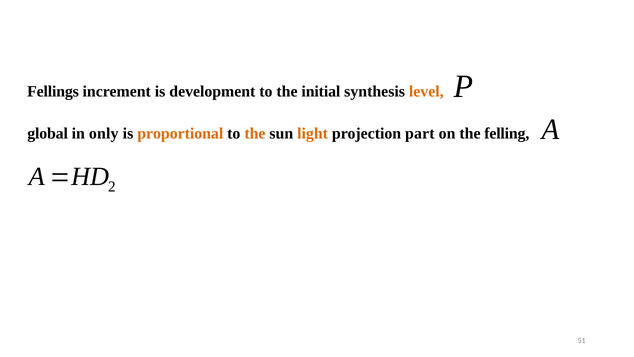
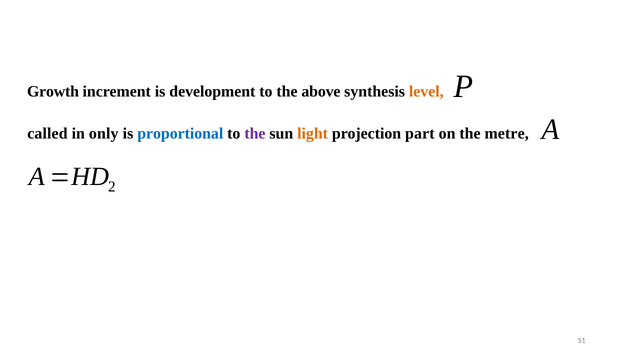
Fellings: Fellings -> Growth
initial: initial -> above
global: global -> called
proportional colour: orange -> blue
the at (255, 133) colour: orange -> purple
felling: felling -> metre
